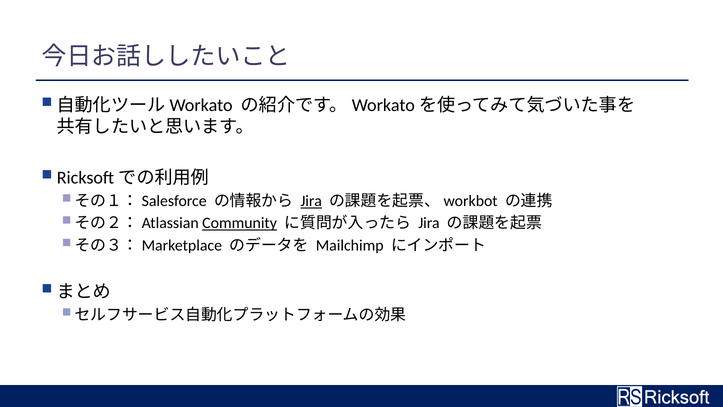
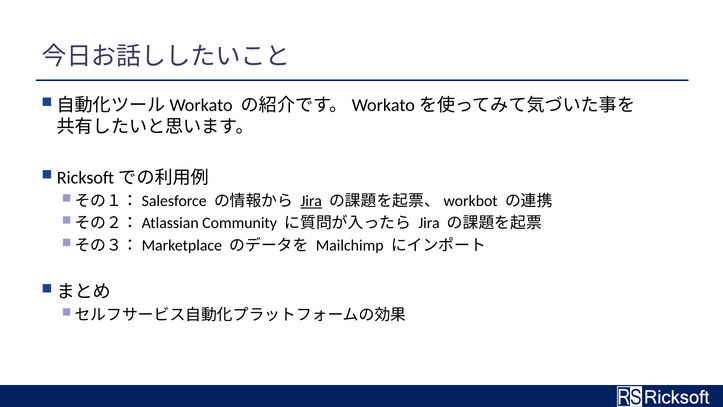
Community underline: present -> none
